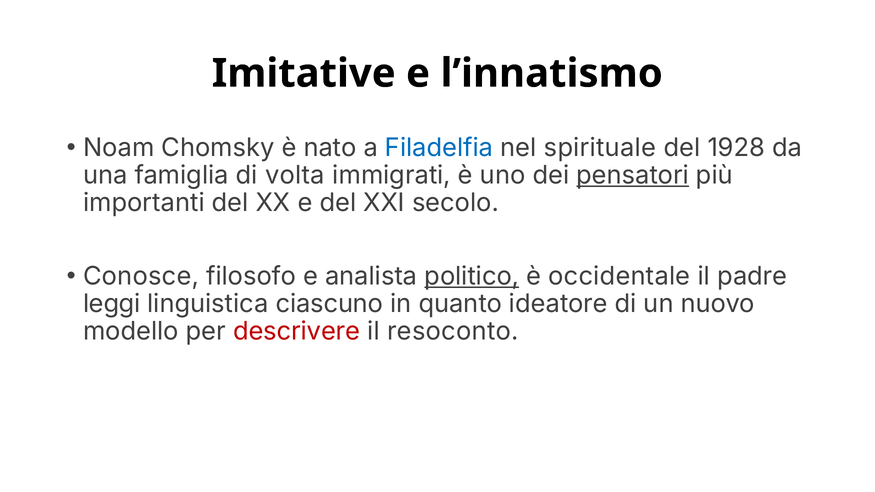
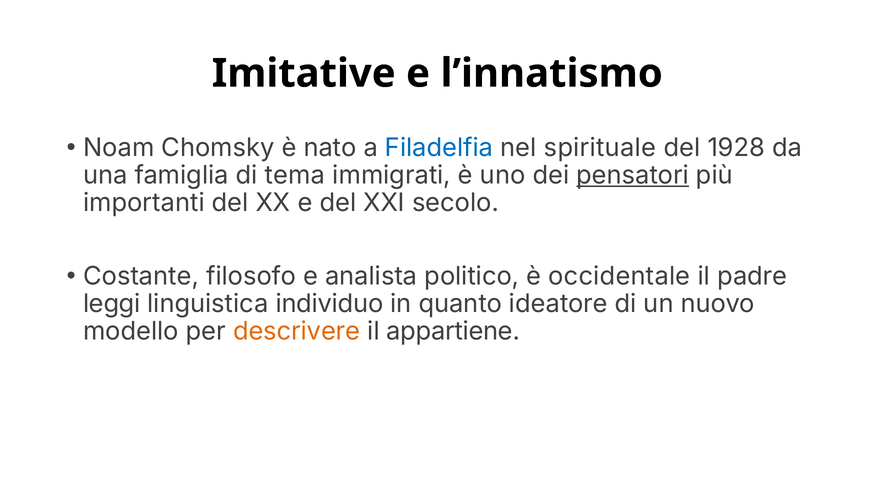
volta: volta -> tema
Conosce: Conosce -> Costante
politico underline: present -> none
ciascuno: ciascuno -> individuo
descrivere colour: red -> orange
resoconto: resoconto -> appartiene
